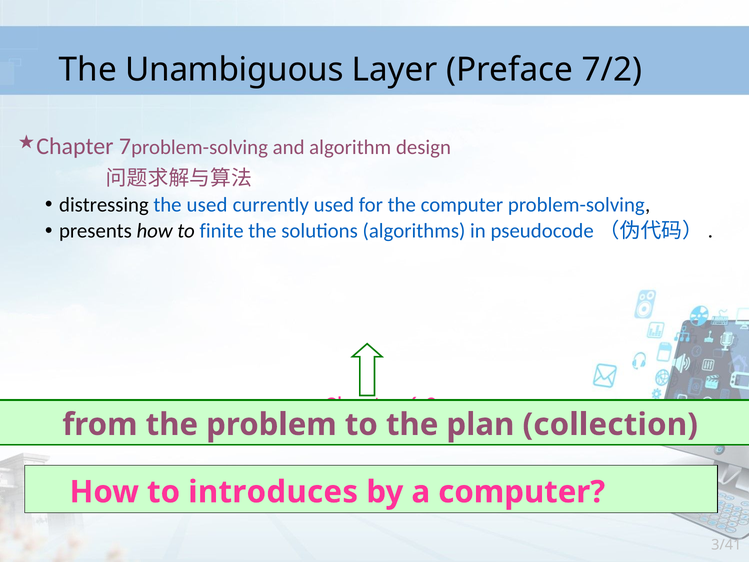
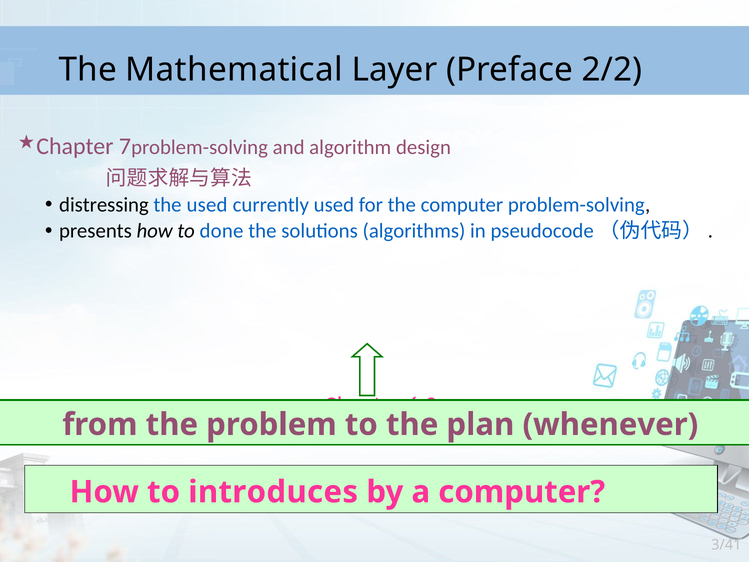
Unambiguous: Unambiguous -> Mathematical
7/2: 7/2 -> 2/2
finite: finite -> done
collection: collection -> whenever
